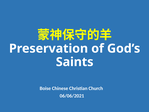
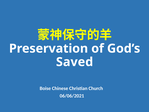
Saints: Saints -> Saved
